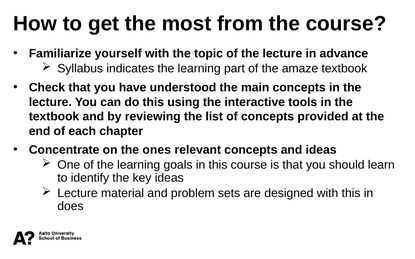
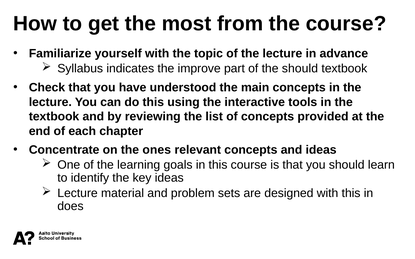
indicates the learning: learning -> improve
the amaze: amaze -> should
